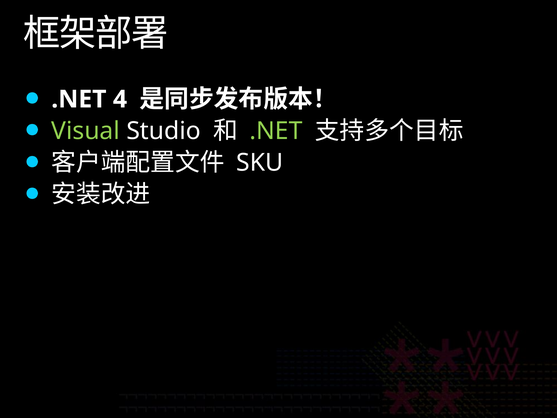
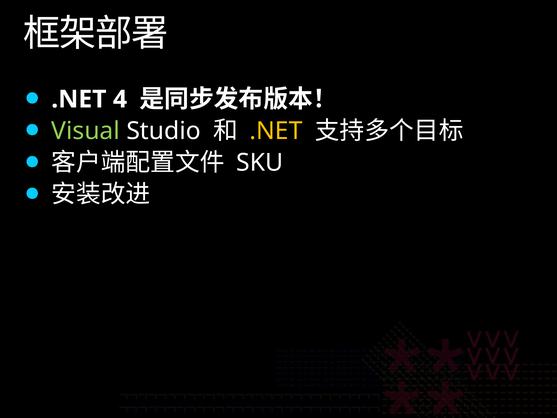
.NET at (276, 131) colour: light green -> yellow
